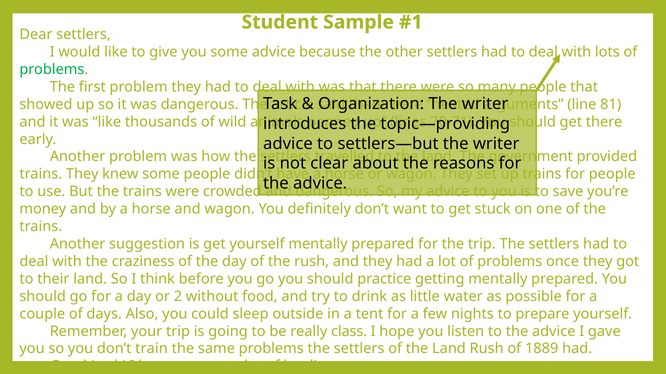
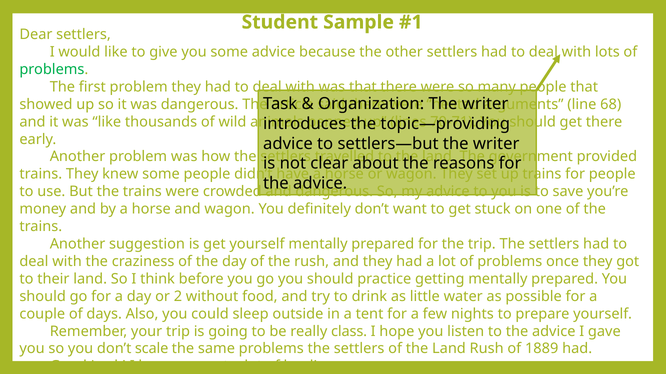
81: 81 -> 68
train: train -> scale
